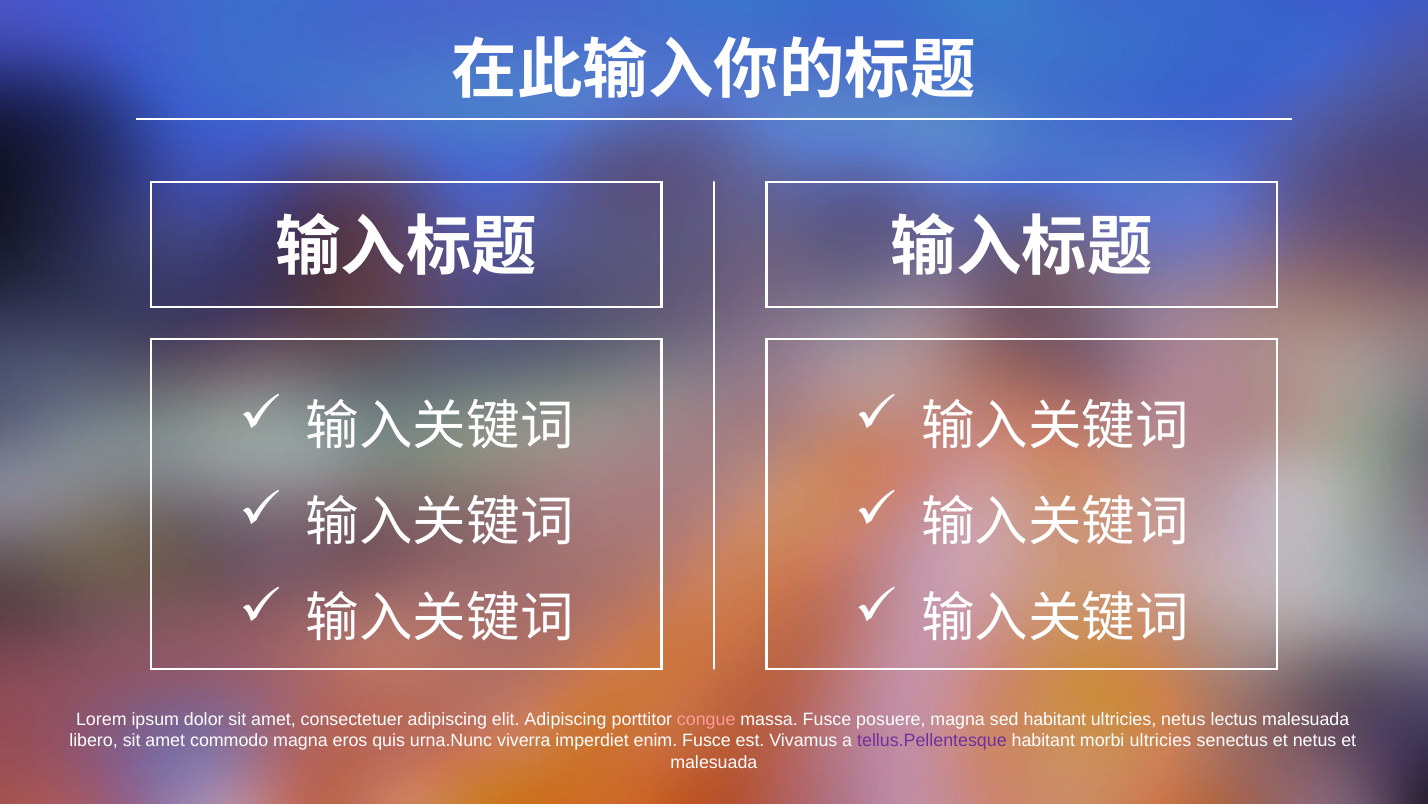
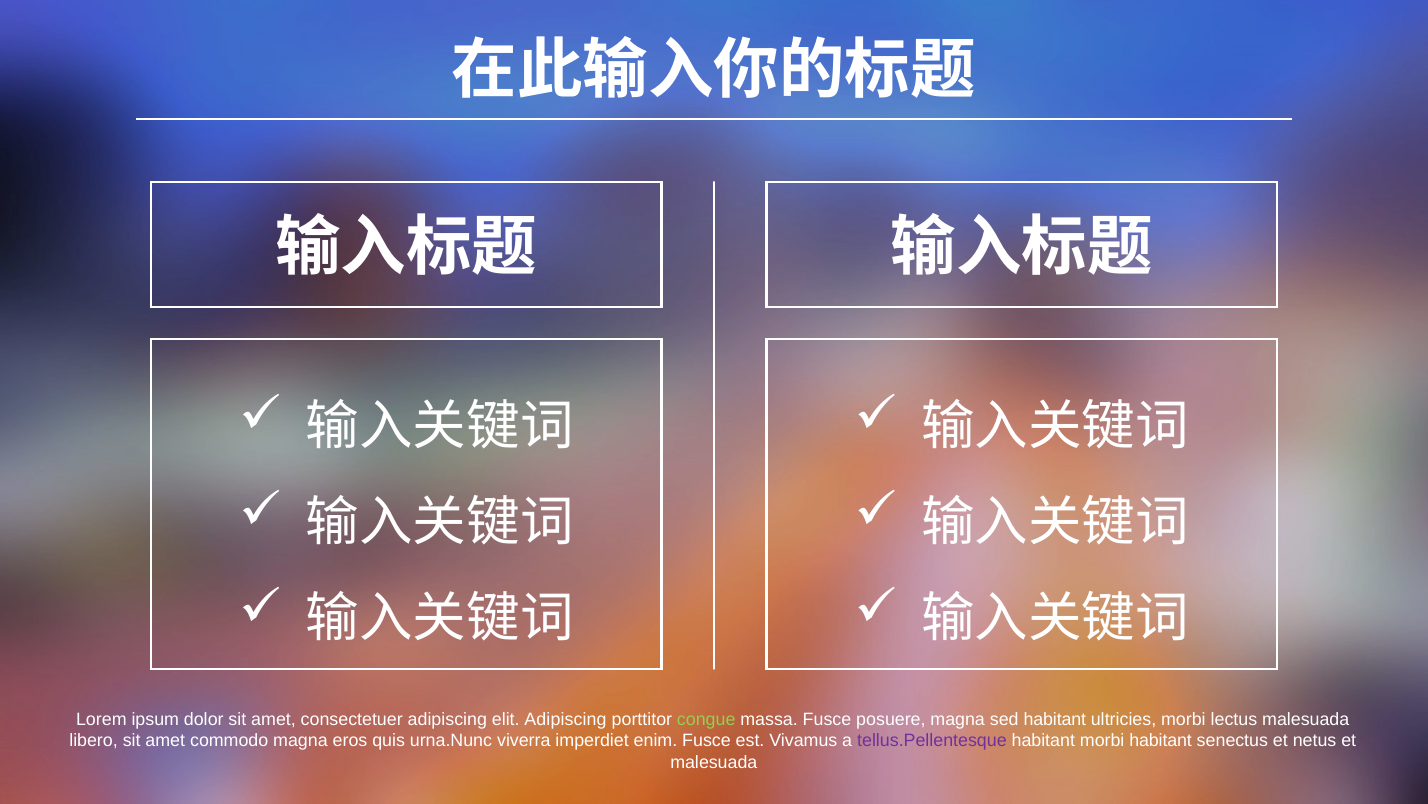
congue colour: pink -> light green
ultricies netus: netus -> morbi
morbi ultricies: ultricies -> habitant
